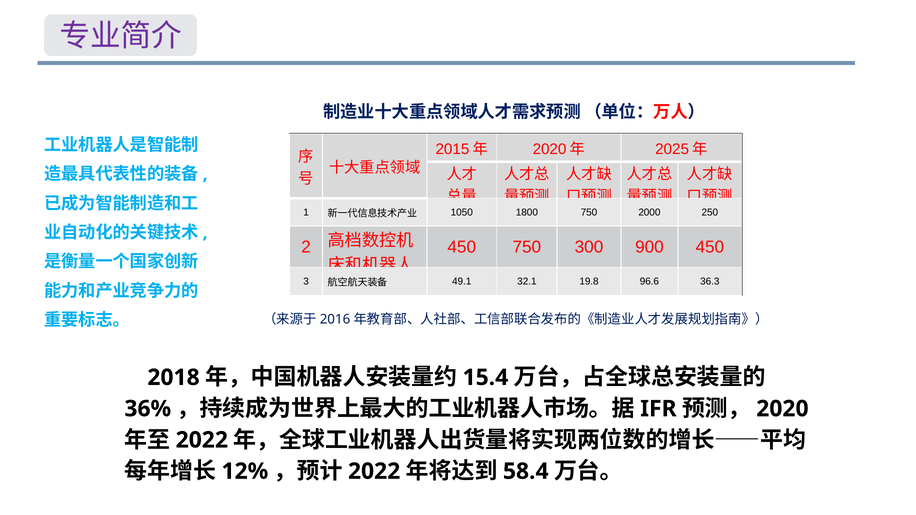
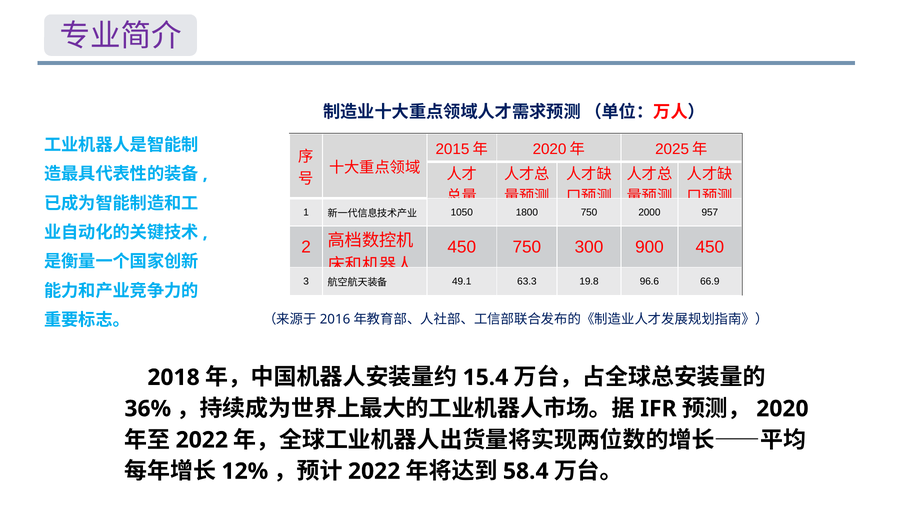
250: 250 -> 957
32.1: 32.1 -> 63.3
36.3: 36.3 -> 66.9
